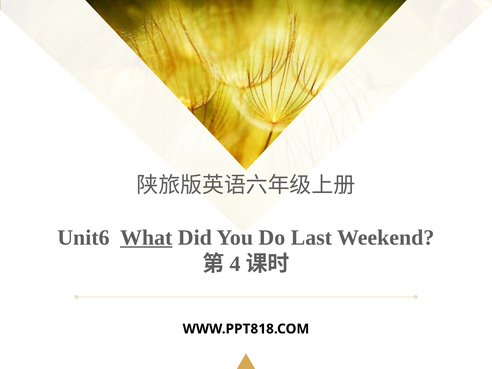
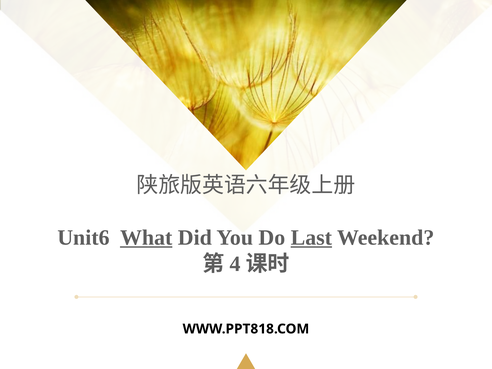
Last underline: none -> present
